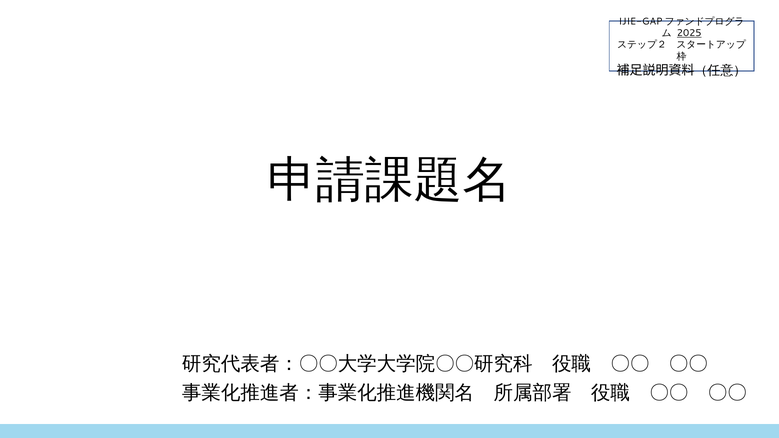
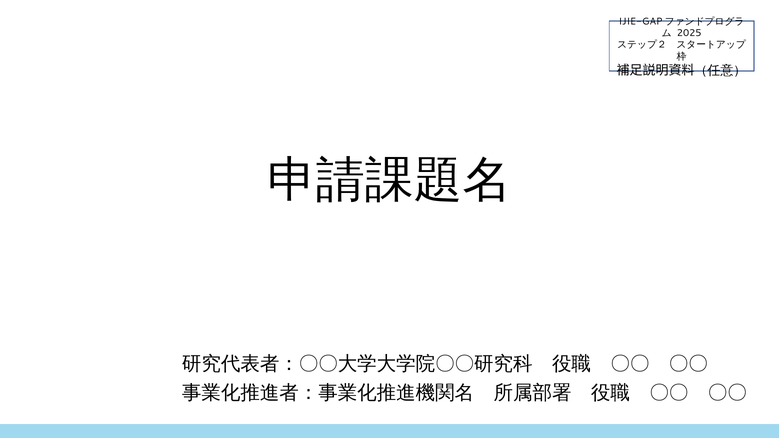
2025 underline: present -> none
